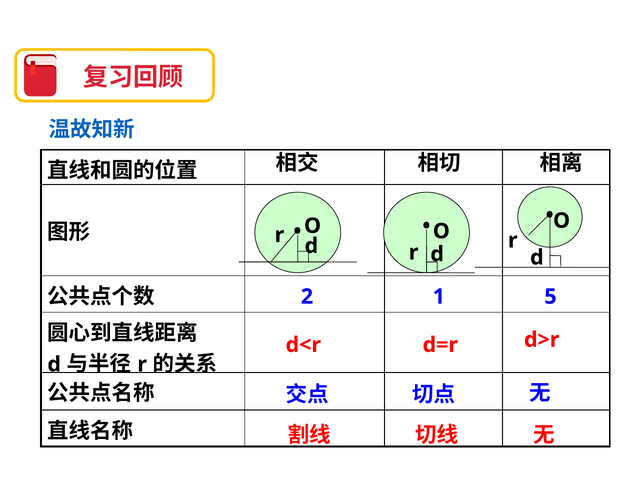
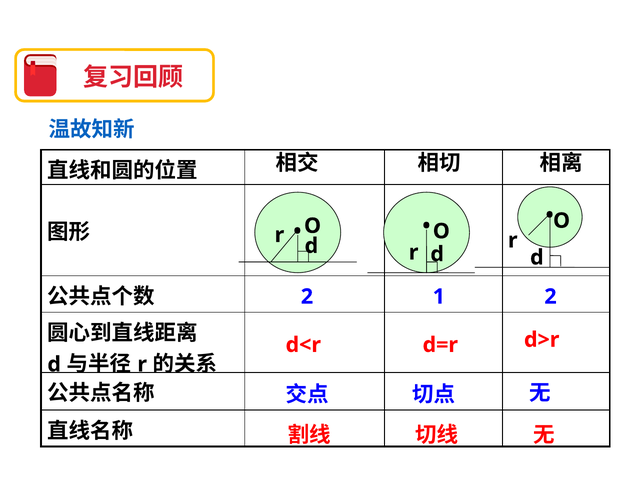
1 5: 5 -> 2
